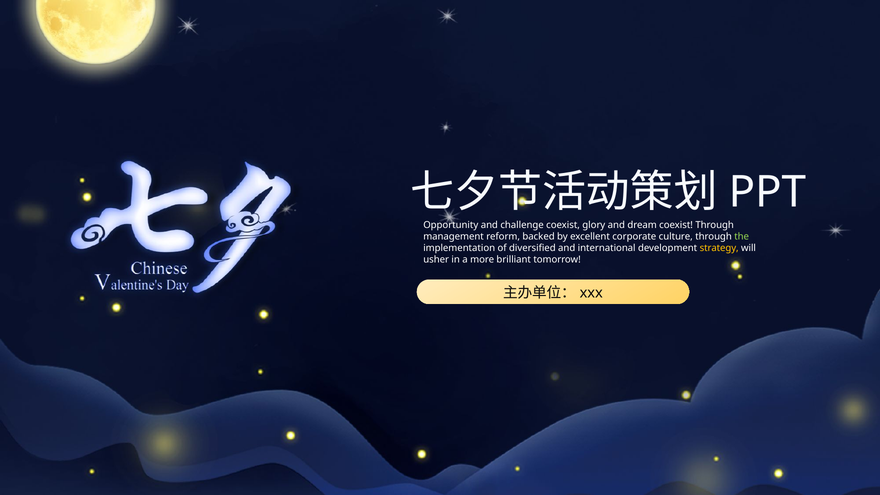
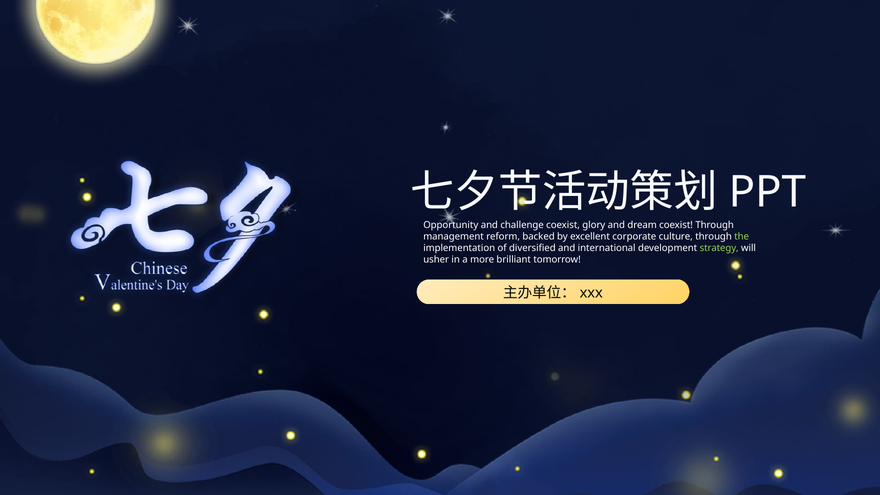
strategy colour: yellow -> light green
